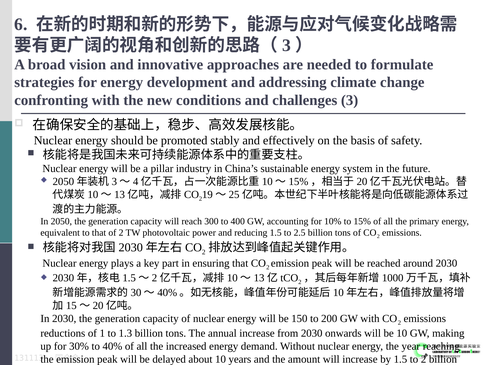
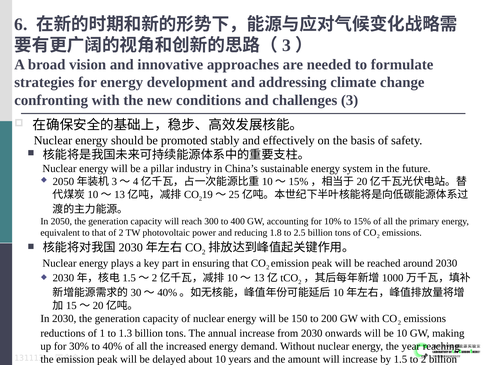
reducing 1.5: 1.5 -> 1.8
